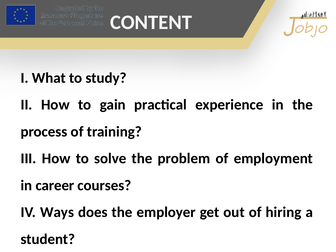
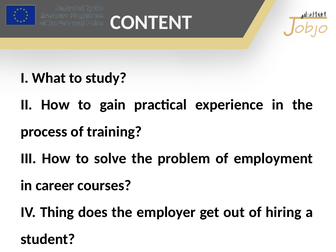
Ways: Ways -> Thing
